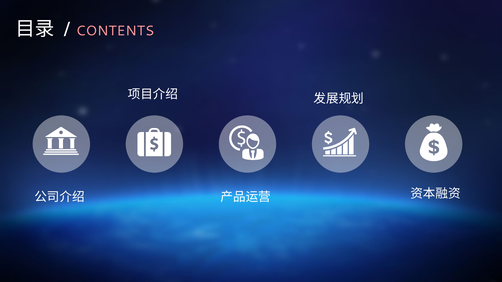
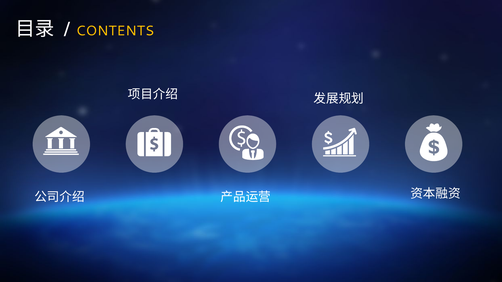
CONTENTS colour: pink -> yellow
